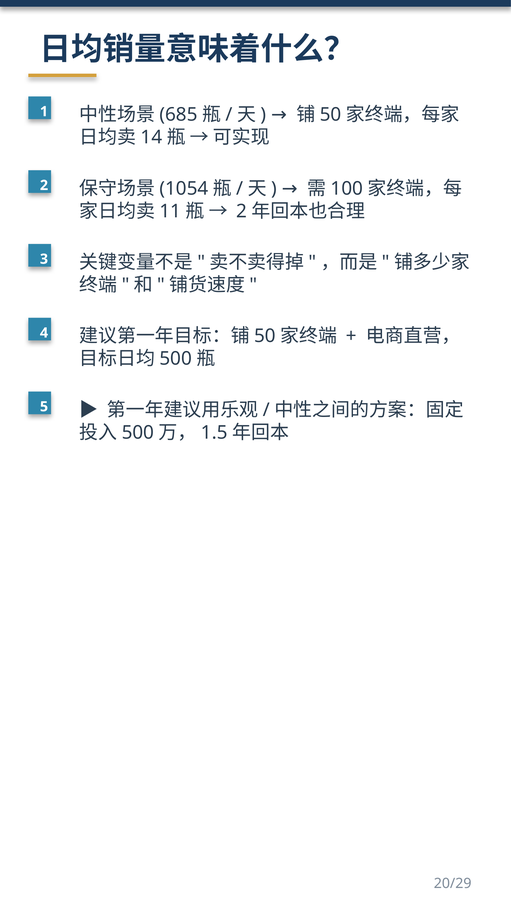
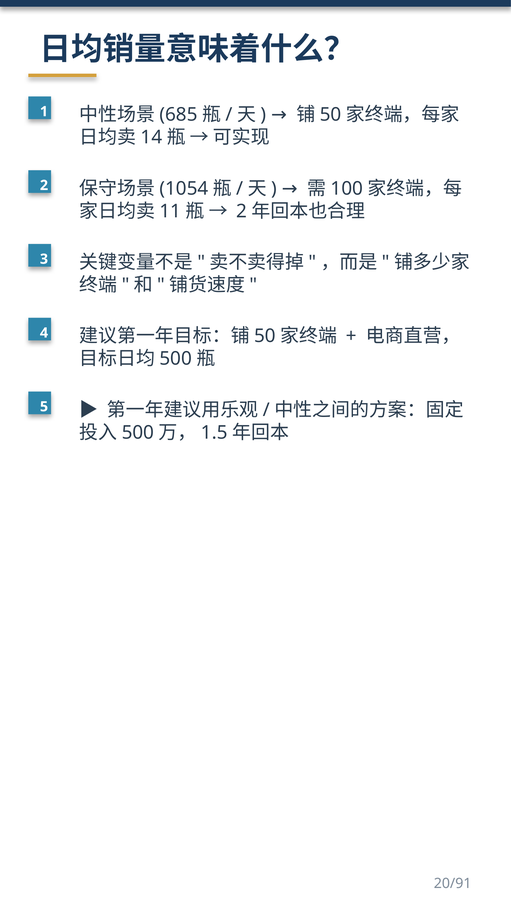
20/29: 20/29 -> 20/91
